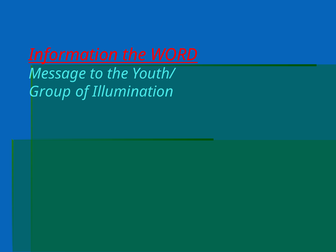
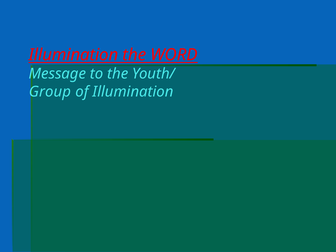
Information at (73, 55): Information -> Illumination
